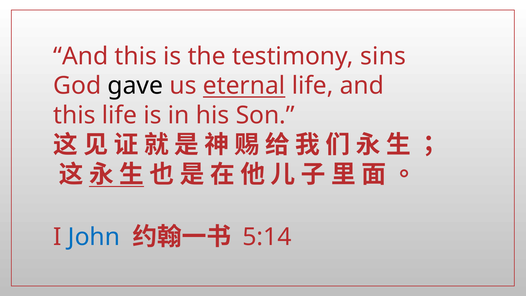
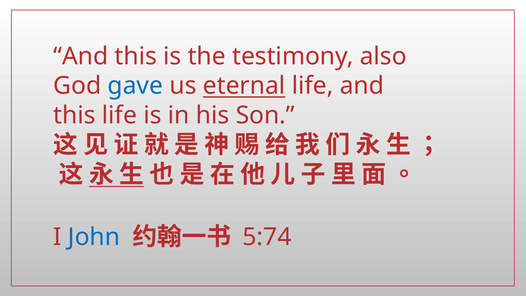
sins: sins -> also
gave colour: black -> blue
5:14: 5:14 -> 5:74
